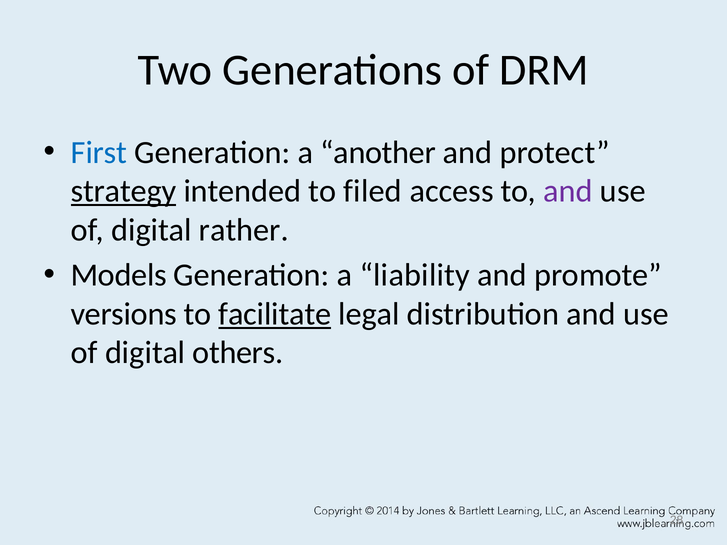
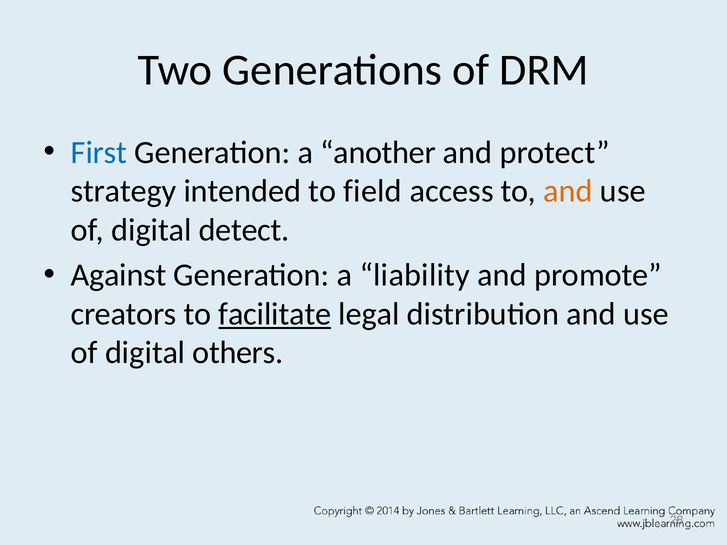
strategy underline: present -> none
filed: filed -> field
and at (568, 191) colour: purple -> orange
rather: rather -> detect
Models: Models -> Against
versions: versions -> creators
